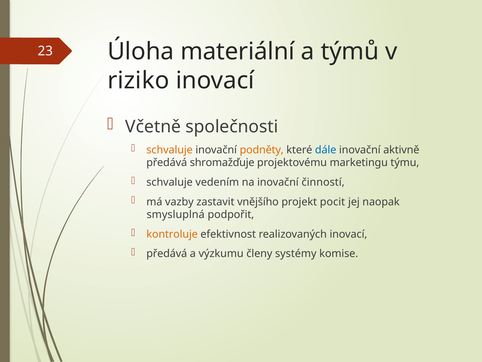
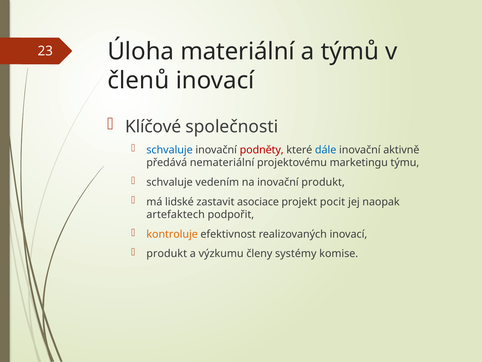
riziko: riziko -> členů
Včetně: Včetně -> Klíčové
schvaluje at (170, 150) colour: orange -> blue
podněty colour: orange -> red
shromažďuje: shromažďuje -> nemateriální
inovační činností: činností -> produkt
vazby: vazby -> lidské
vnějšího: vnějšího -> asociace
smysluplná: smysluplná -> artefaktech
předává at (167, 253): předává -> produkt
